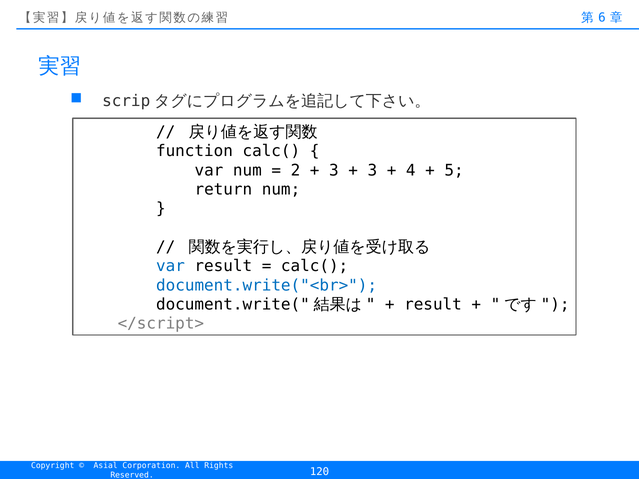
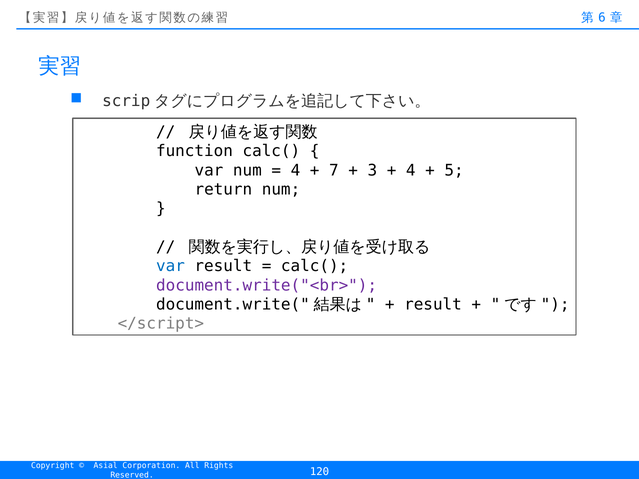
2 at (295, 170): 2 -> 4
3 at (334, 170): 3 -> 7
document.write("<br> colour: blue -> purple
